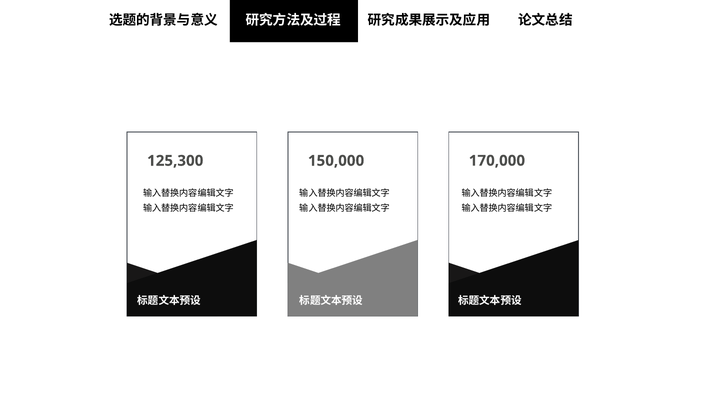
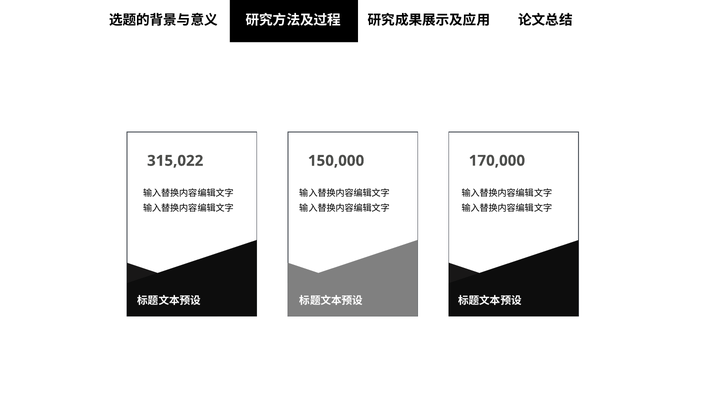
125,300: 125,300 -> 315,022
